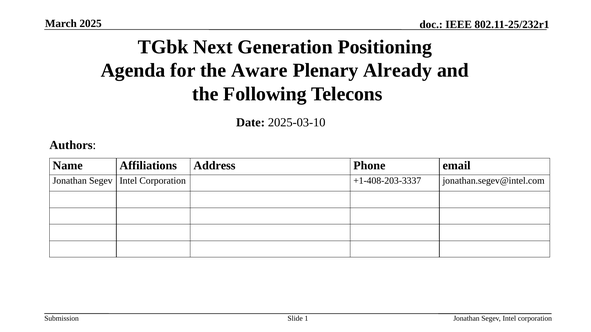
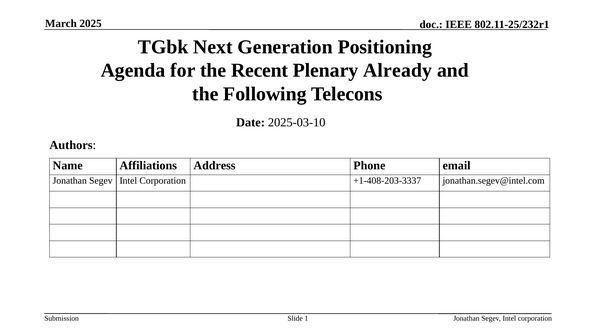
Aware: Aware -> Recent
